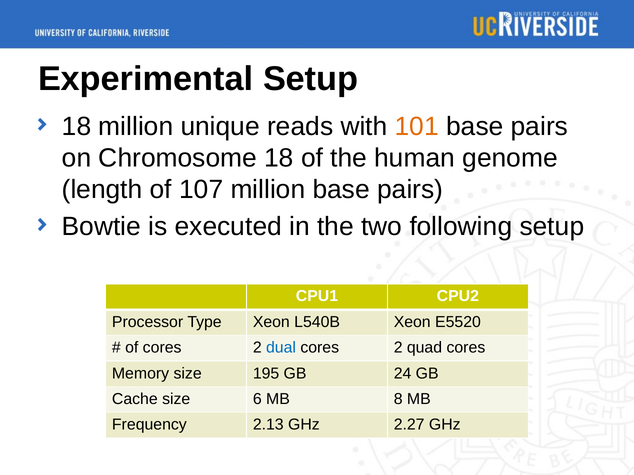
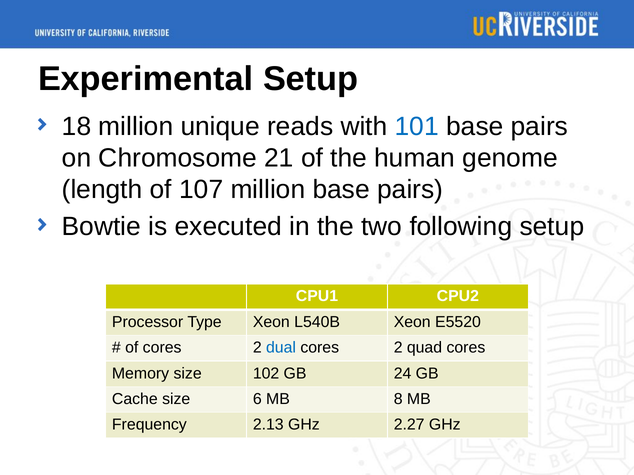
101 colour: orange -> blue
Chromosome 18: 18 -> 21
195: 195 -> 102
